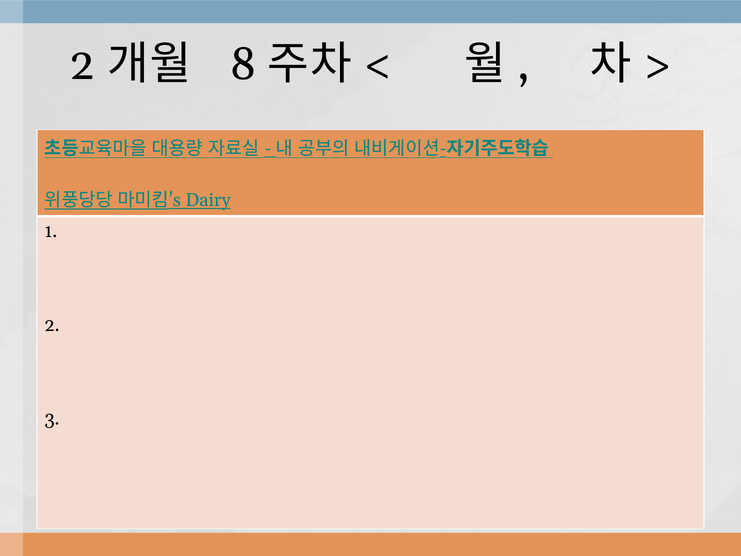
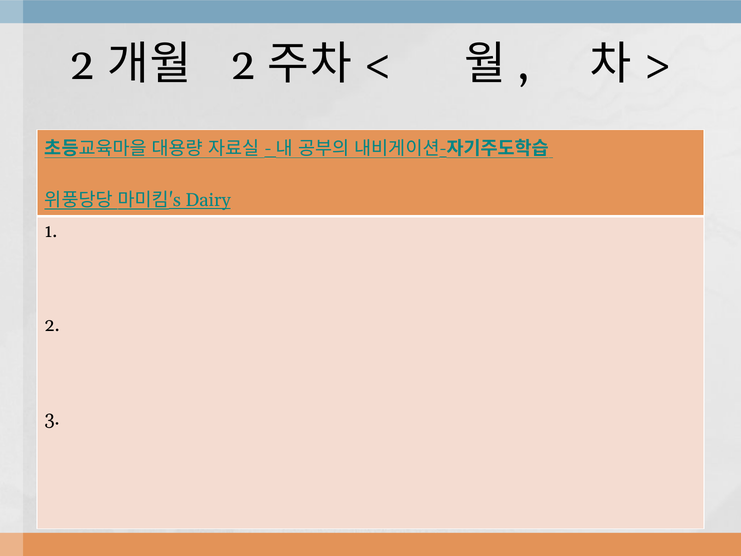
8 at (243, 64): 8 -> 2
